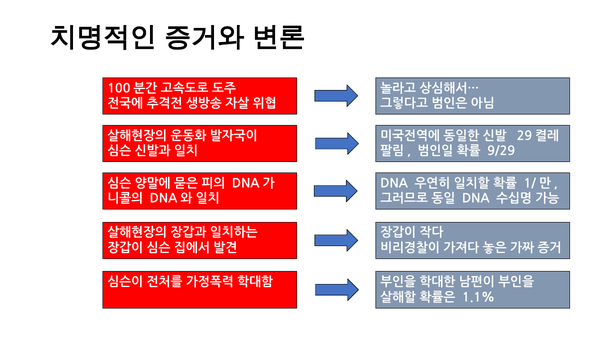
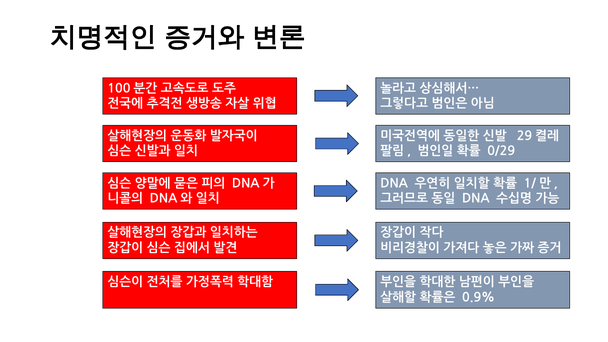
9/29: 9/29 -> 0/29
1.1%: 1.1% -> 0.9%
